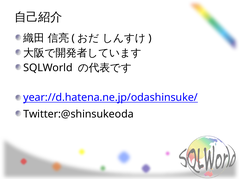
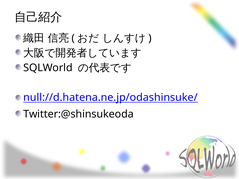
year://d.hatena.ne.jp/odashinsuke/: year://d.hatena.ne.jp/odashinsuke/ -> null://d.hatena.ne.jp/odashinsuke/
